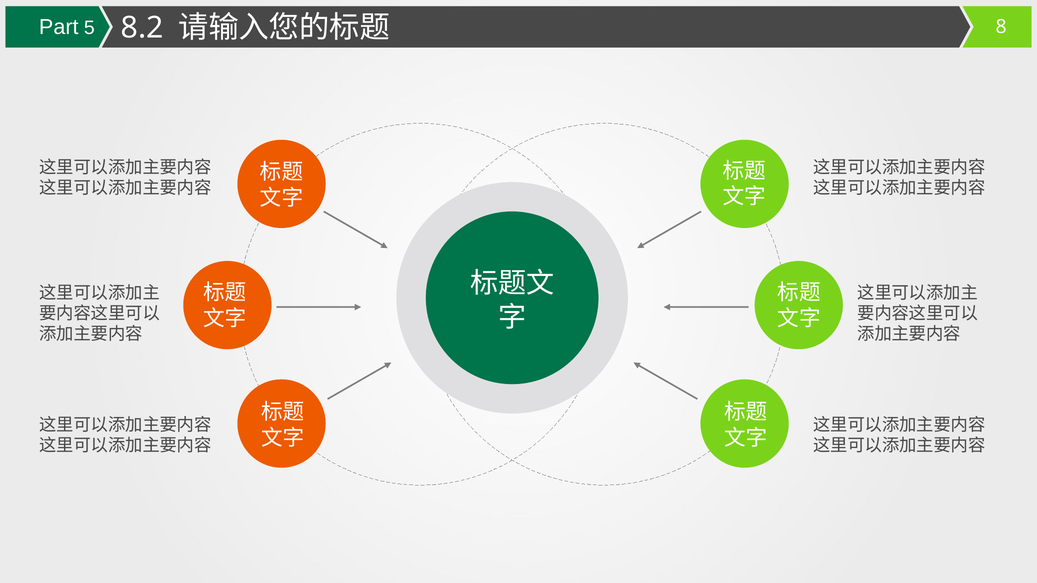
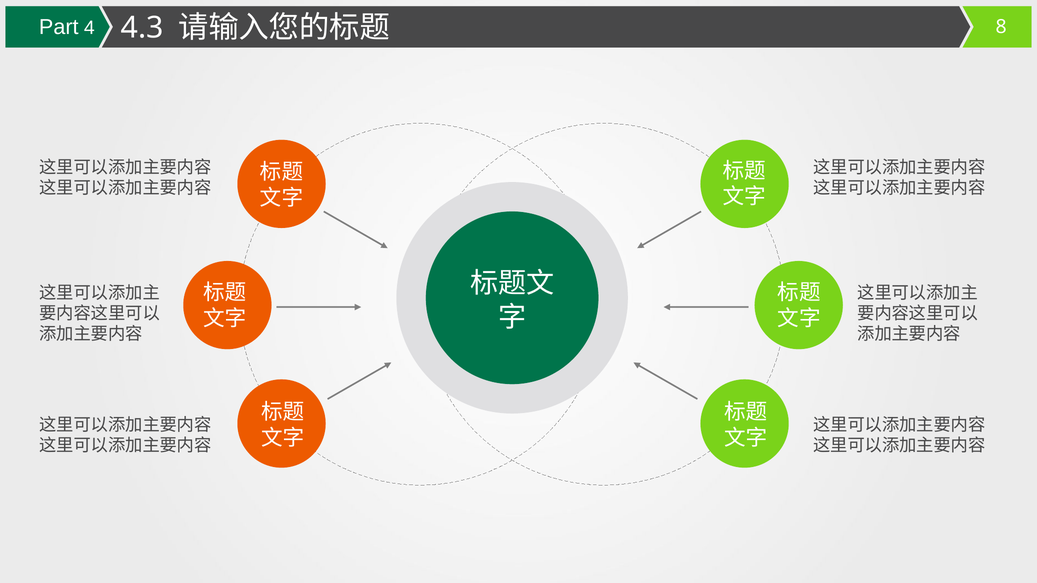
5: 5 -> 4
8.2: 8.2 -> 4.3
